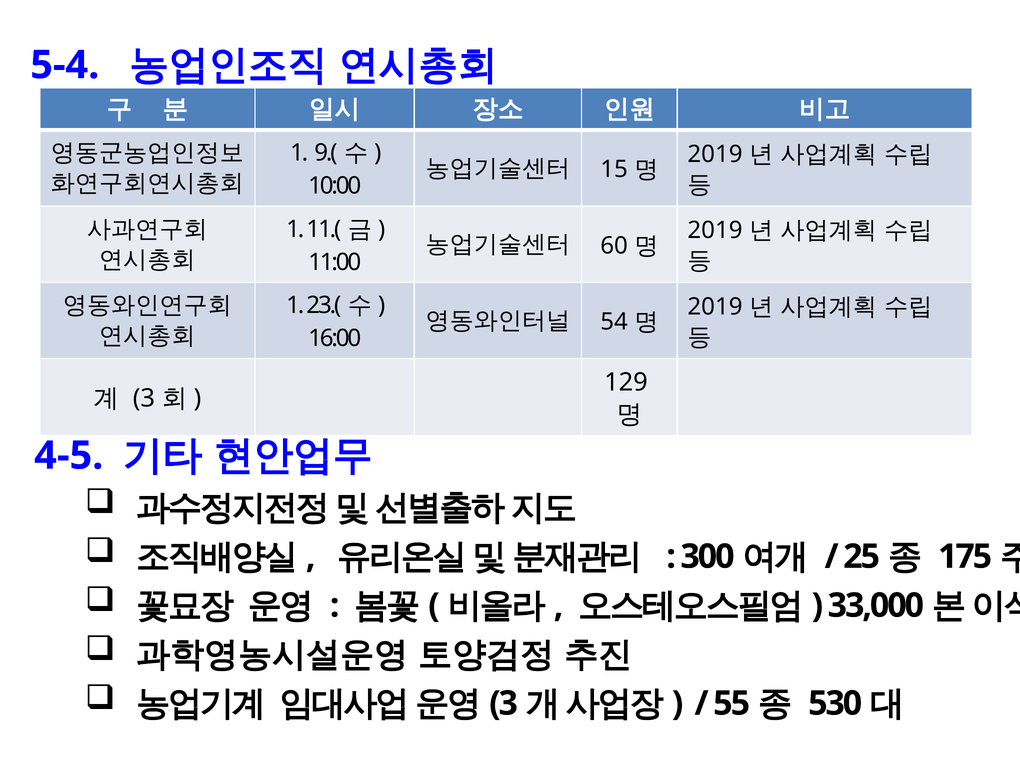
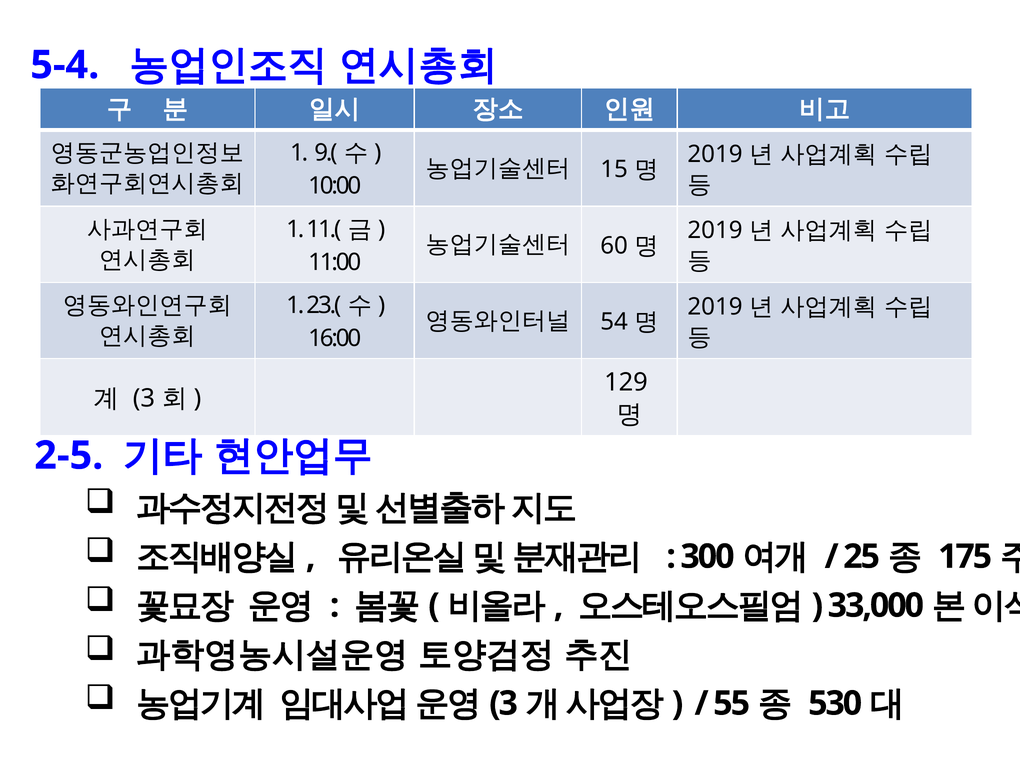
4-5: 4-5 -> 2-5
